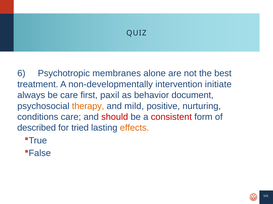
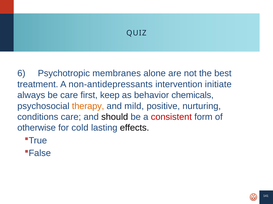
non-developmentally: non-developmentally -> non-antidepressants
paxil: paxil -> keep
document: document -> chemicals
should colour: red -> black
described: described -> otherwise
tried: tried -> cold
effects colour: orange -> black
